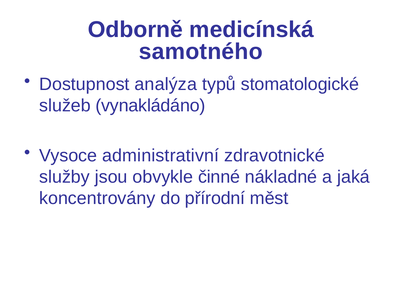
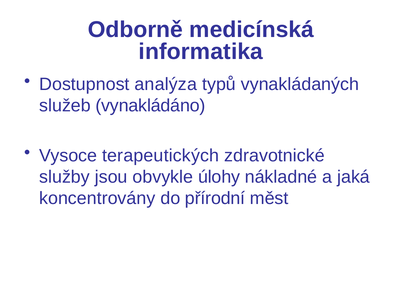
samotného: samotného -> informatika
stomatologické: stomatologické -> vynakládaných
administrativní: administrativní -> terapeutických
činné: činné -> úlohy
